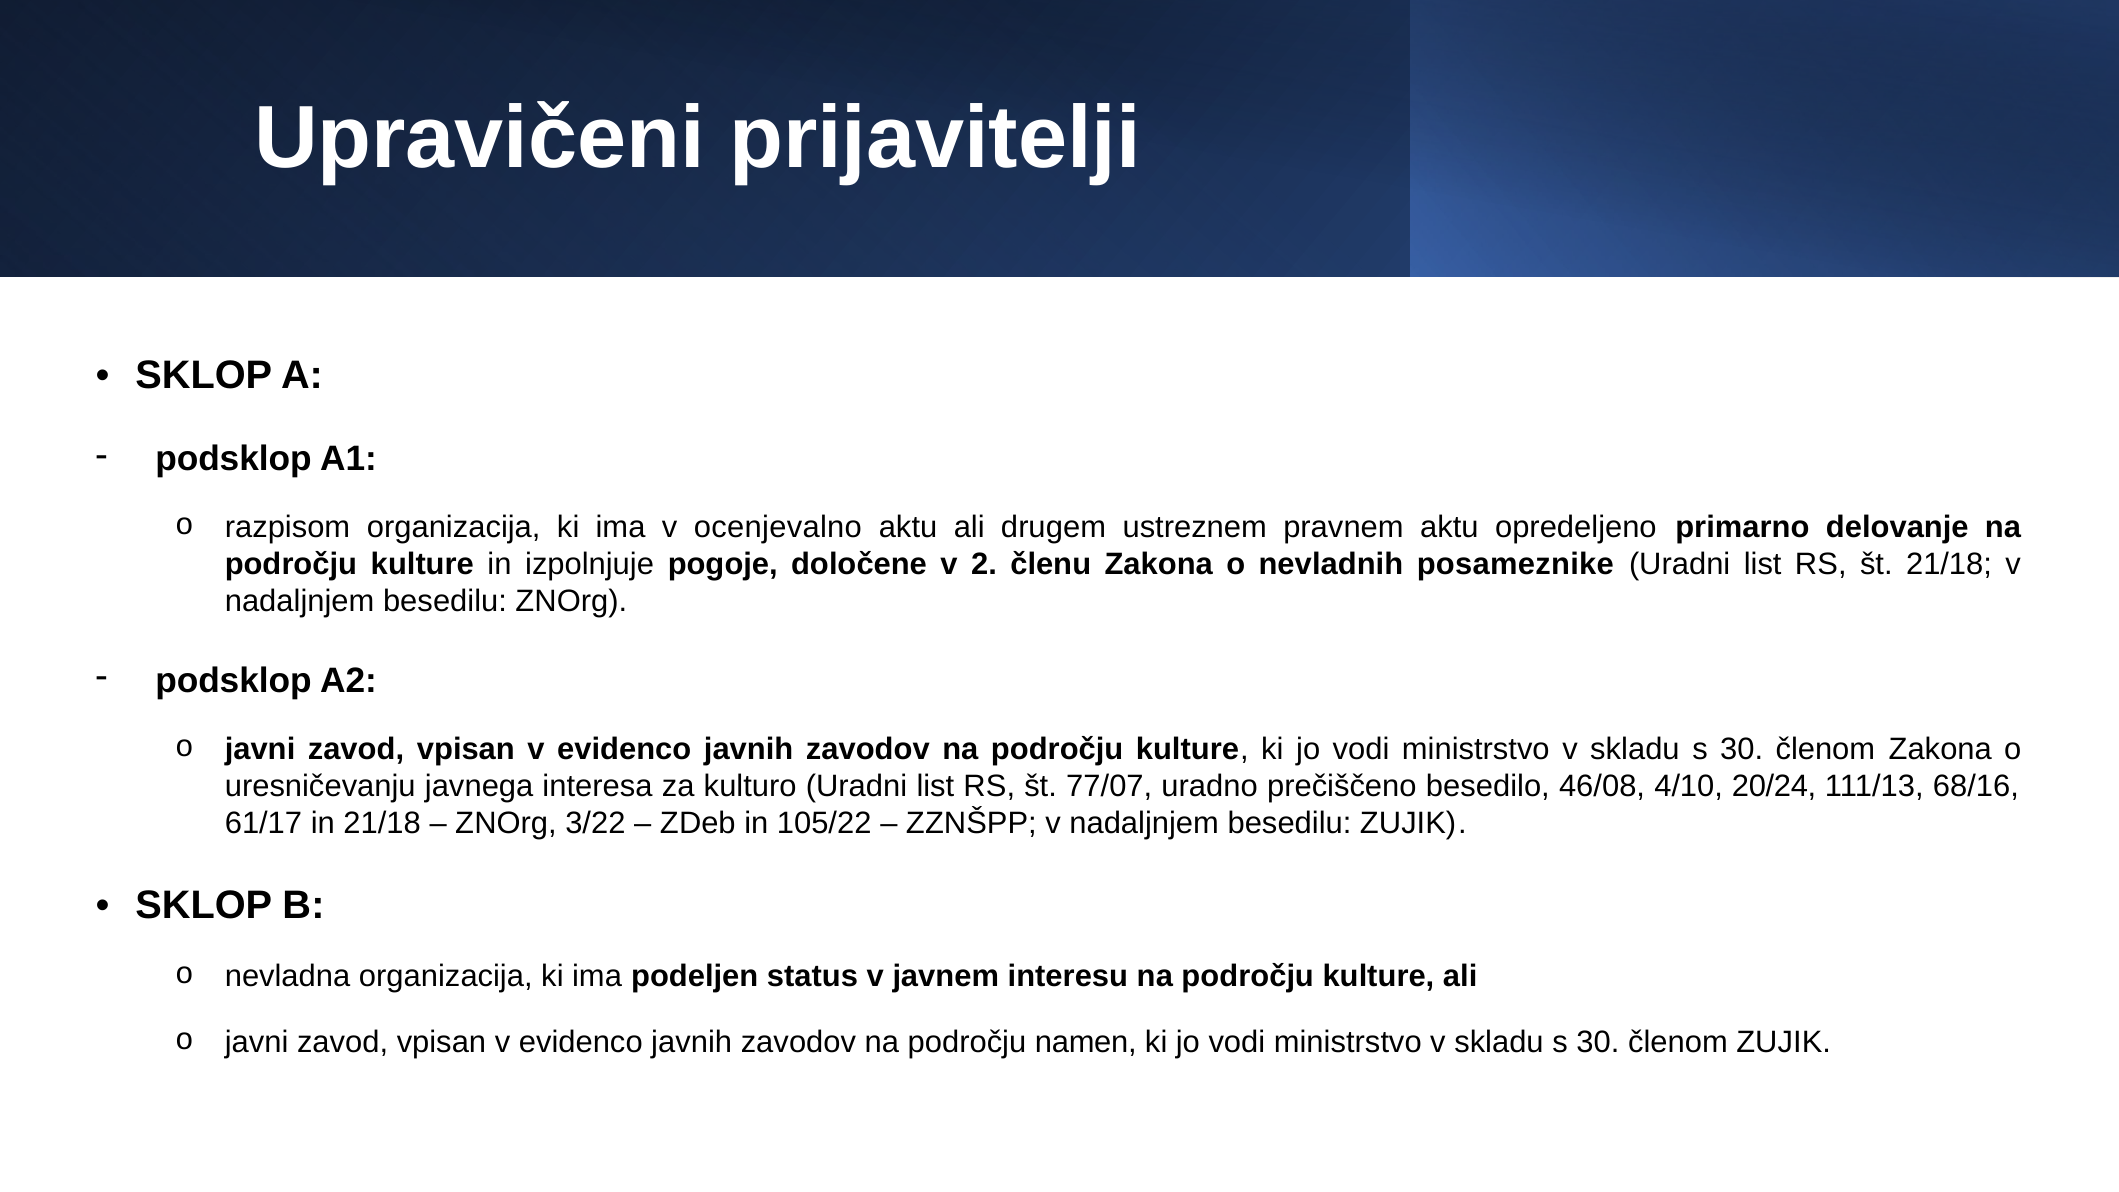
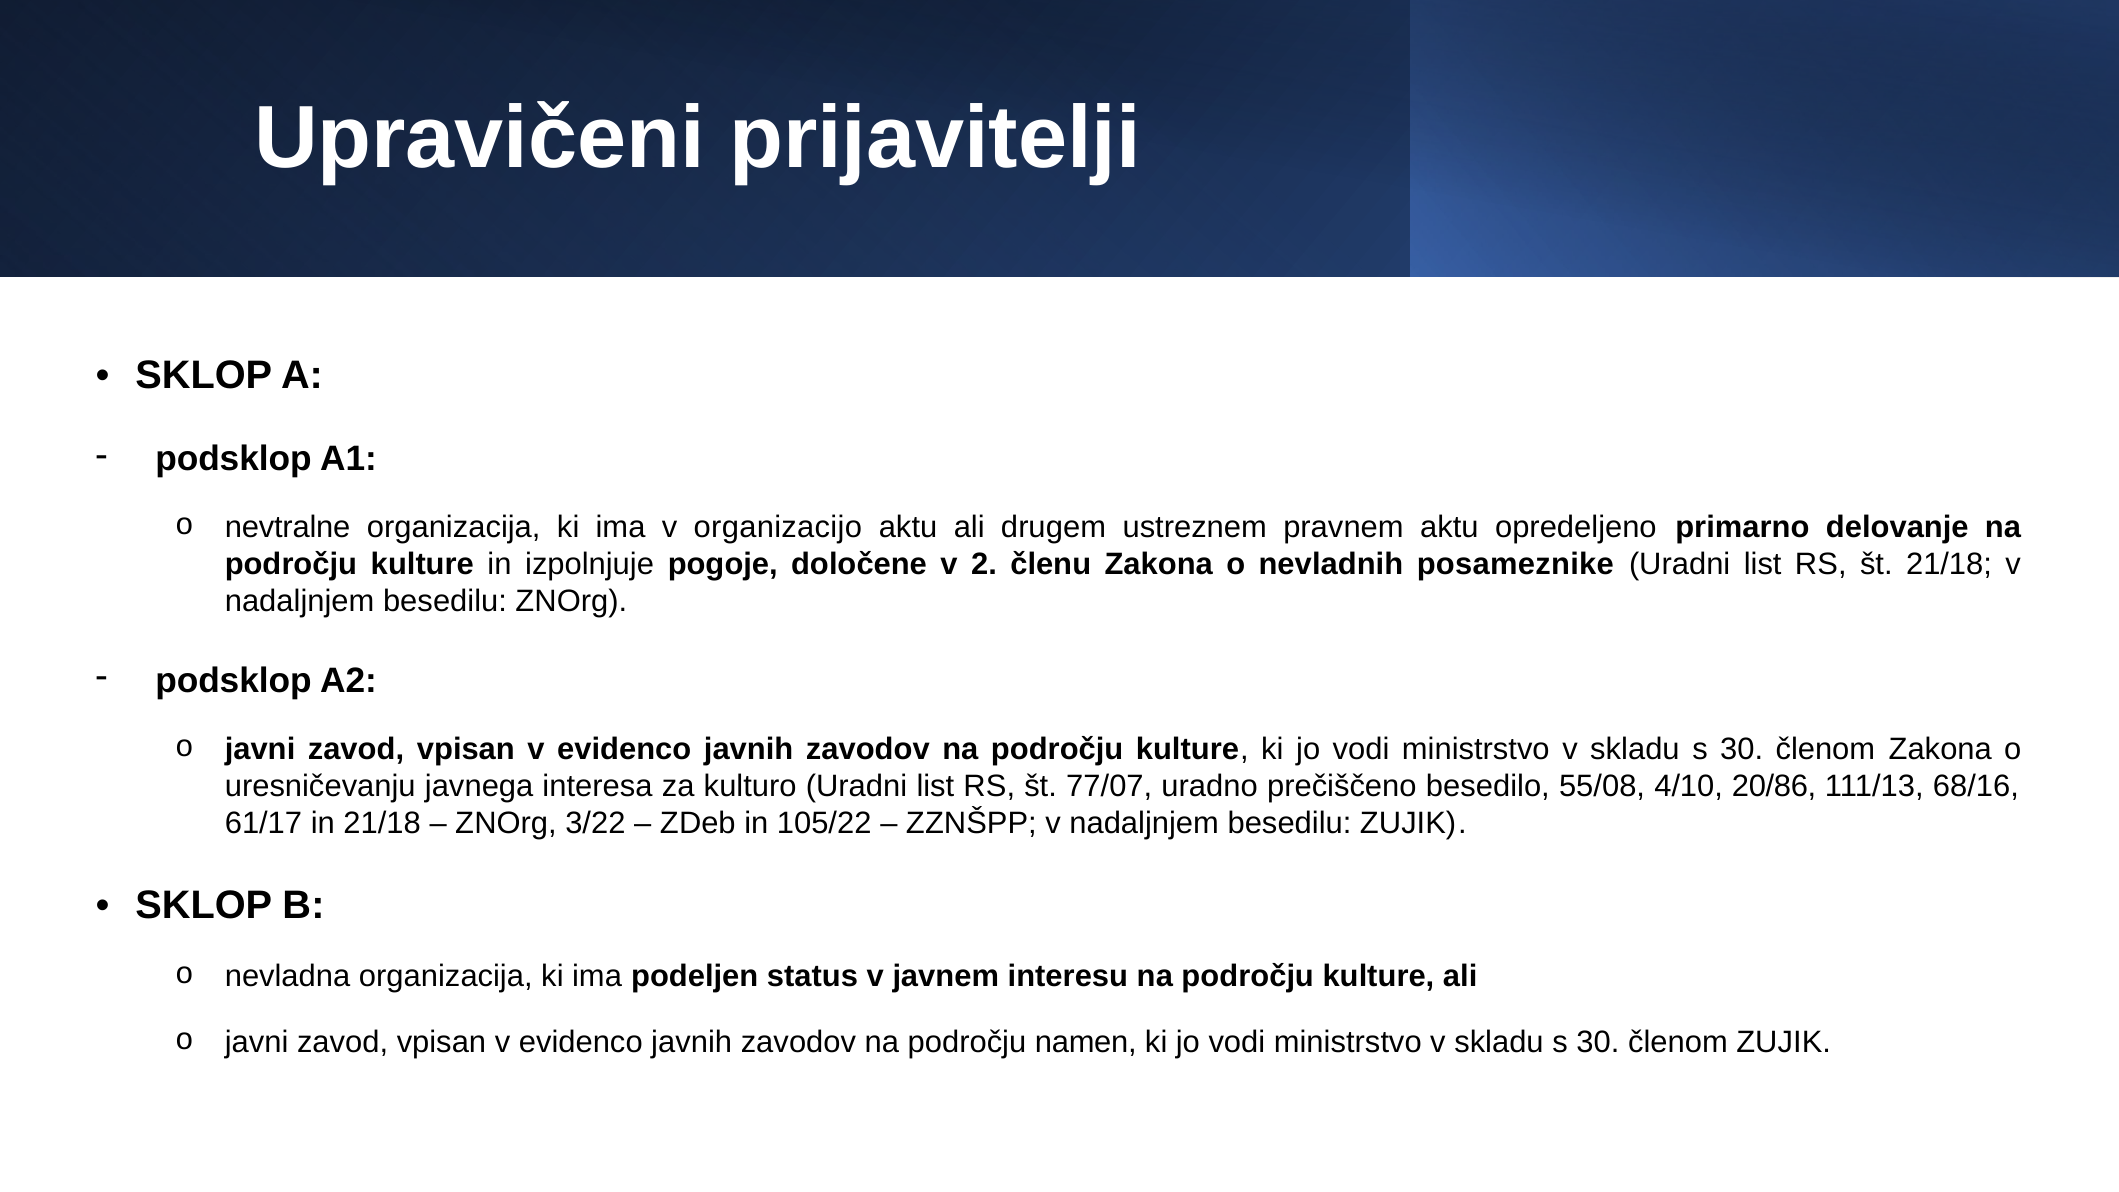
razpisom: razpisom -> nevtralne
ocenjevalno: ocenjevalno -> organizacijo
46/08: 46/08 -> 55/08
20/24: 20/24 -> 20/86
